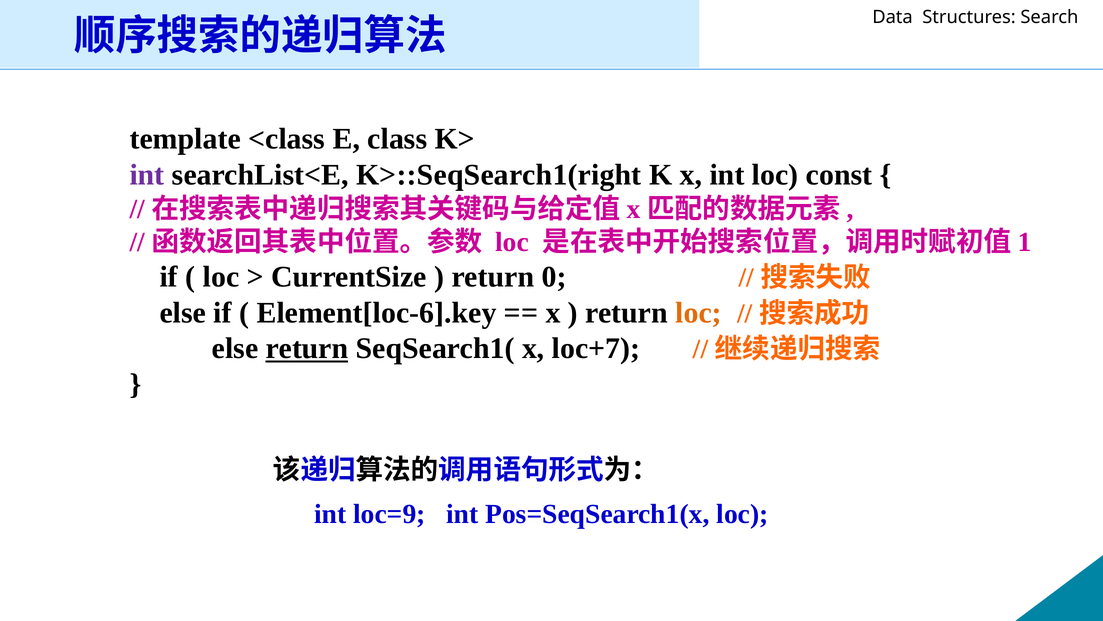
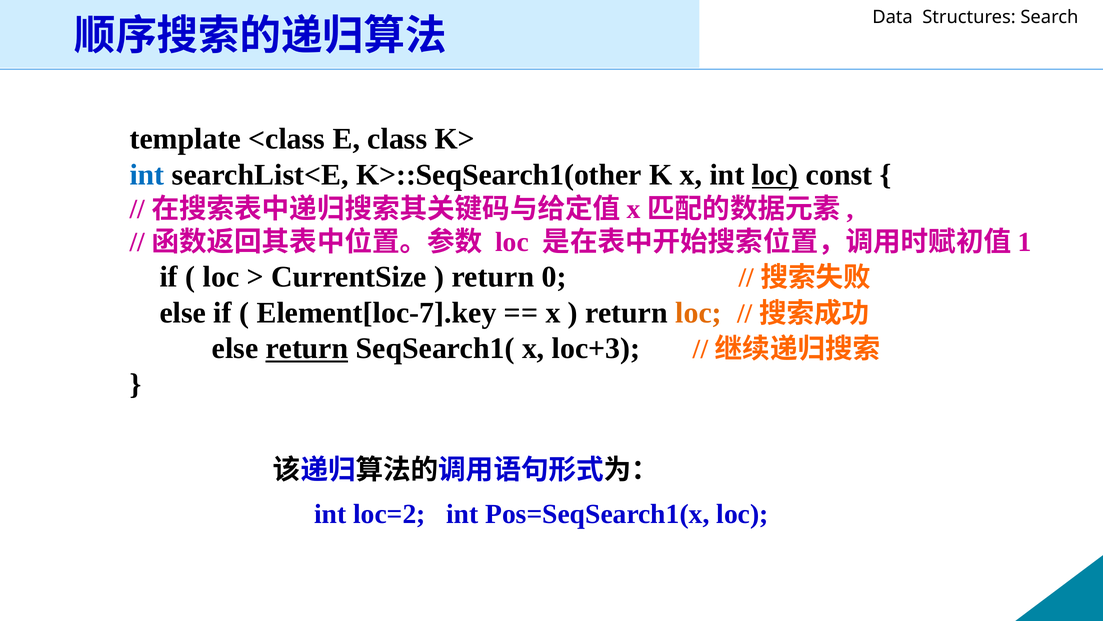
int at (147, 175) colour: purple -> blue
K>::SeqSearch1(right: K>::SeqSearch1(right -> K>::SeqSearch1(other
loc at (775, 175) underline: none -> present
Element[loc-6].key: Element[loc-6].key -> Element[loc-7].key
loc+7: loc+7 -> loc+3
loc=9: loc=9 -> loc=2
